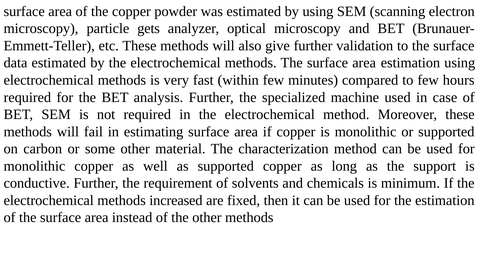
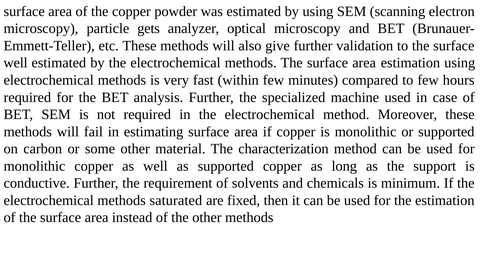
data at (15, 63): data -> well
increased: increased -> saturated
